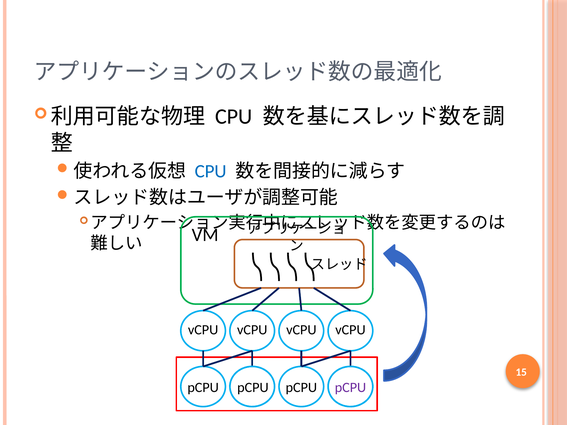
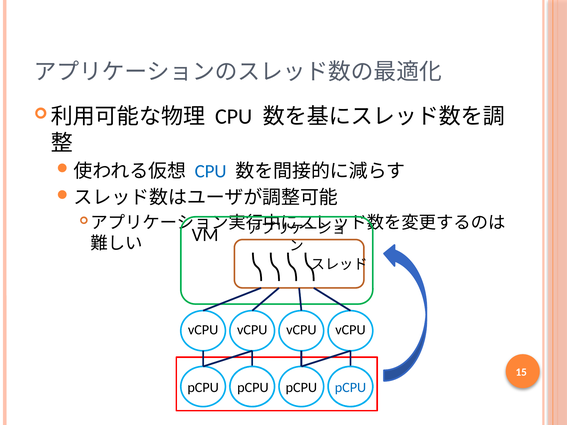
pCPU at (350, 388) colour: purple -> blue
